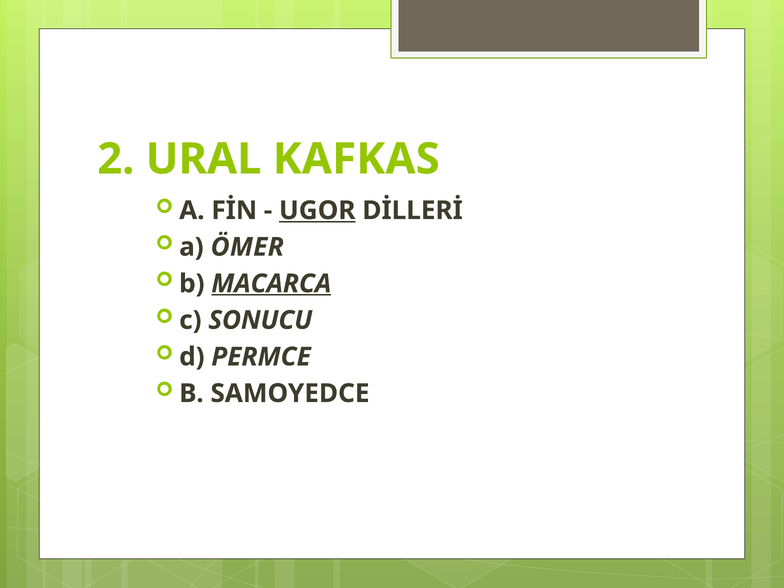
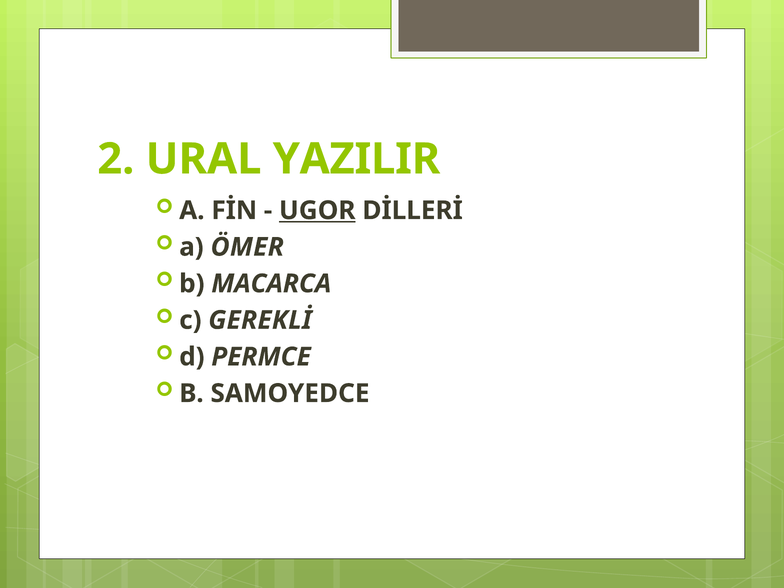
KAFKAS: KAFKAS -> YAZILIR
MACARCA underline: present -> none
SONUCU: SONUCU -> GEREKLİ
